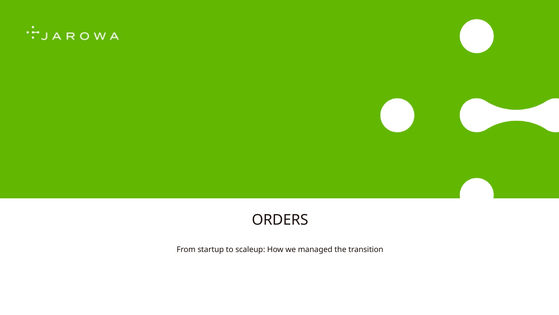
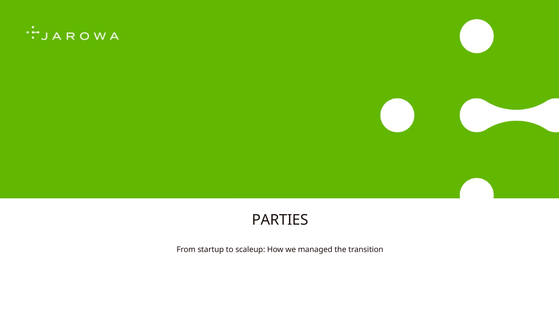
ORDERS: ORDERS -> PARTIES
